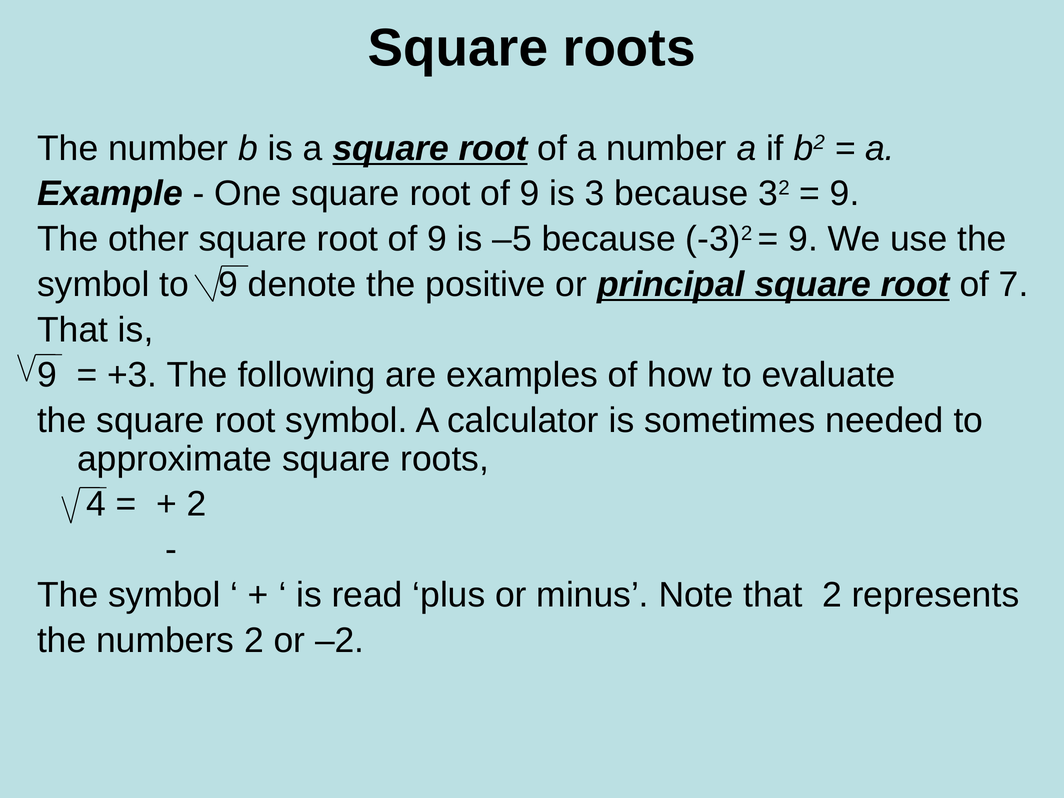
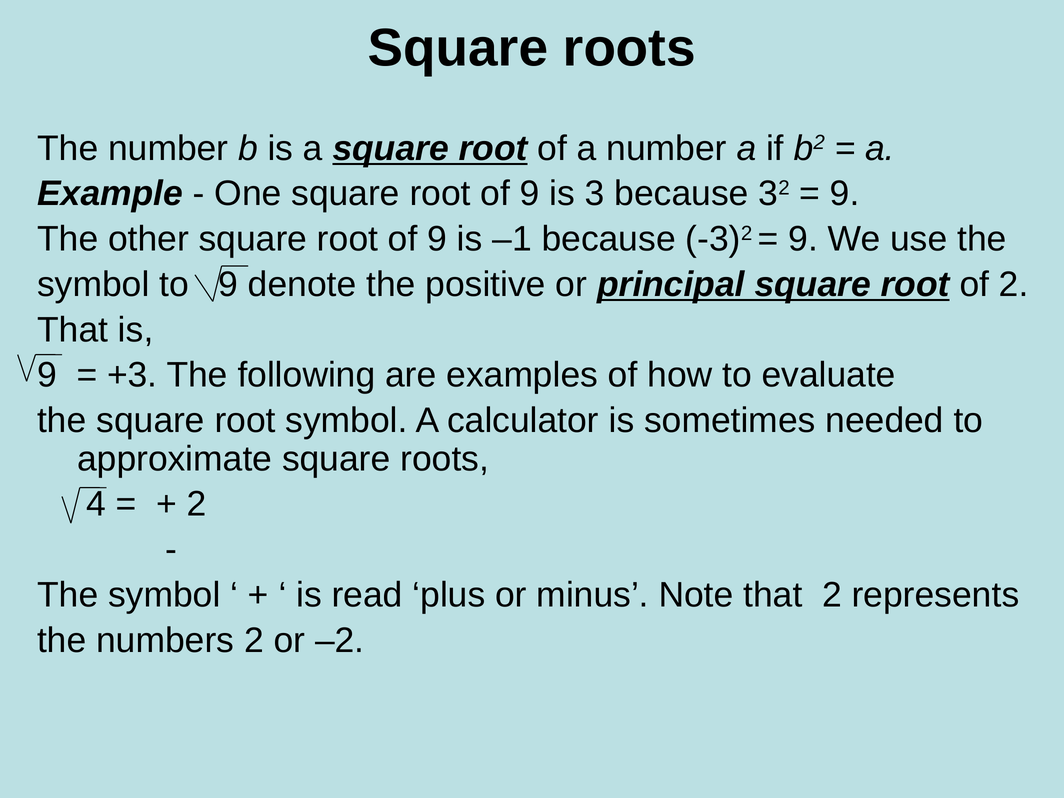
–5: –5 -> –1
of 7: 7 -> 2
